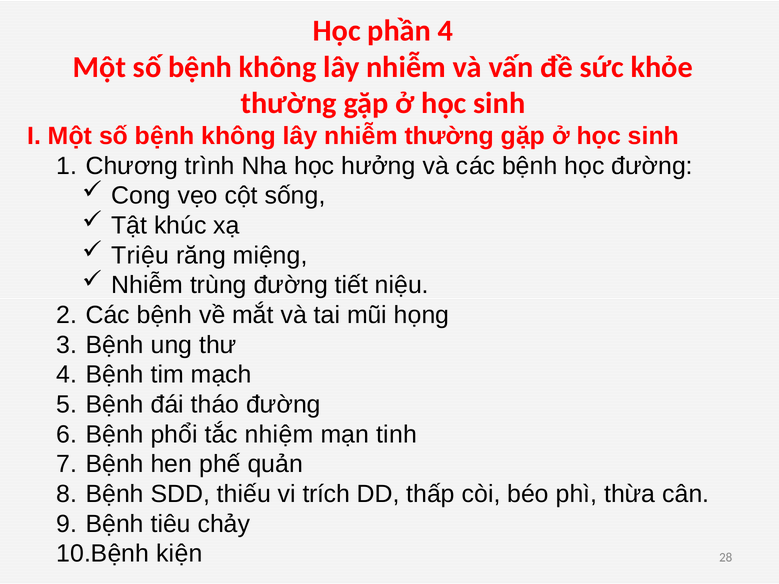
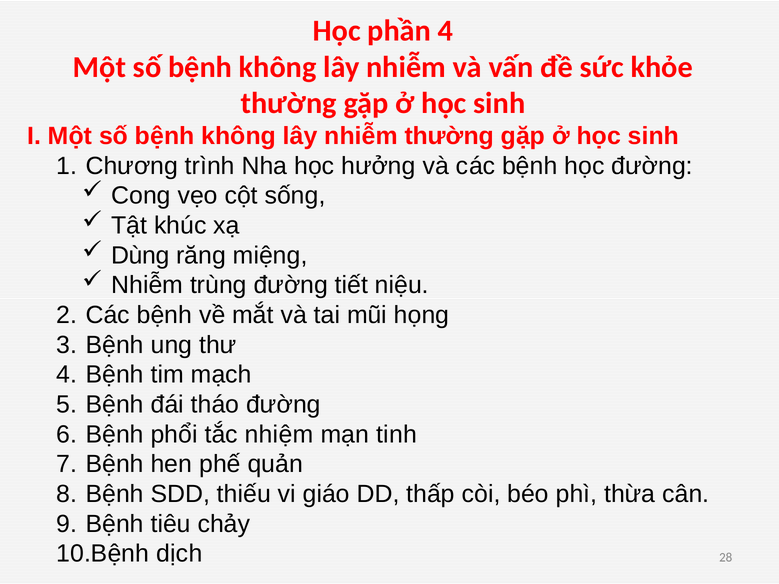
Triệu: Triệu -> Dùng
trích: trích -> giáo
kiện: kiện -> dịch
